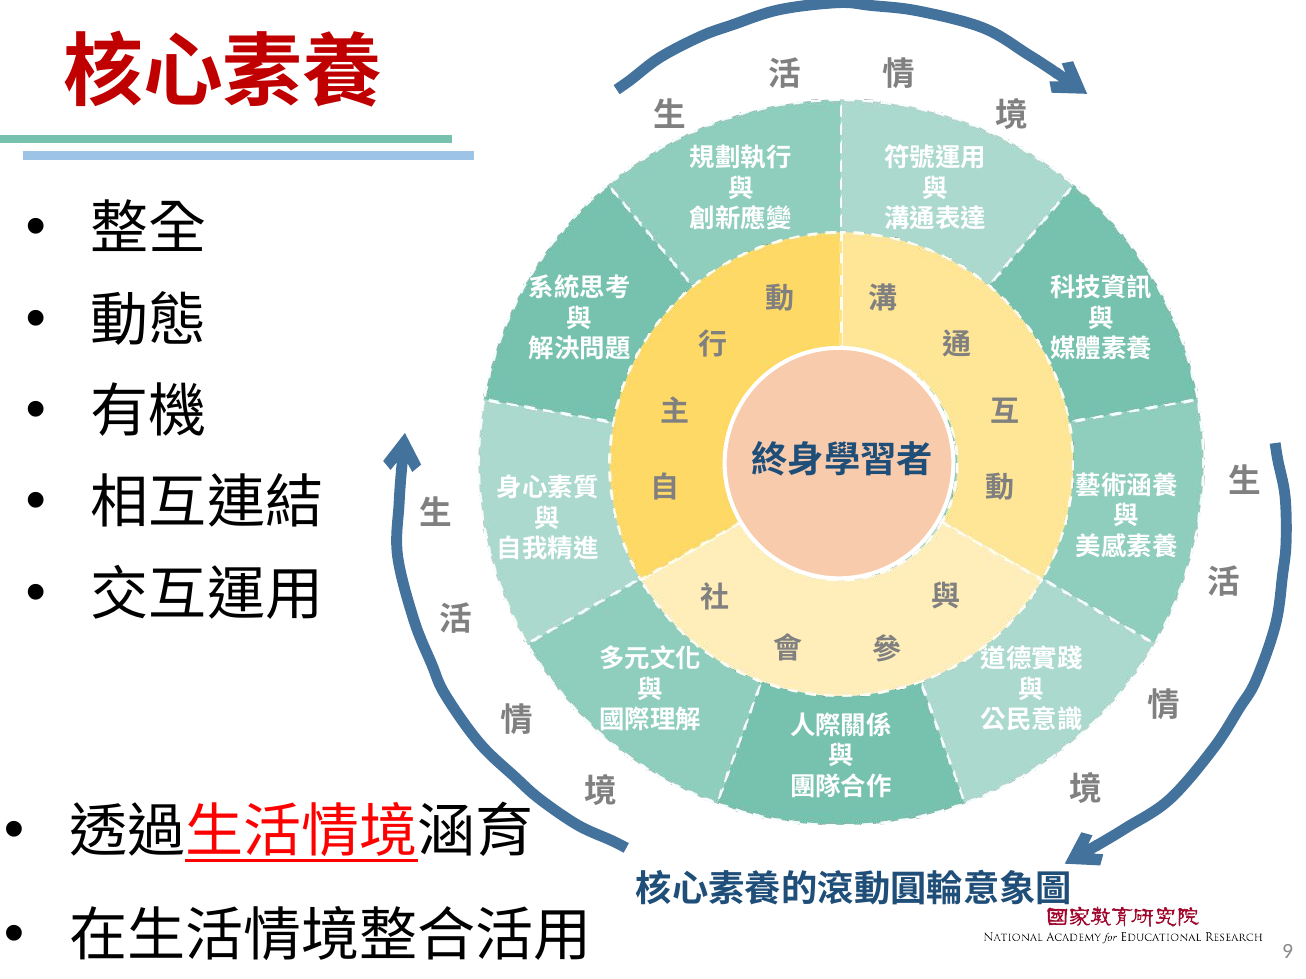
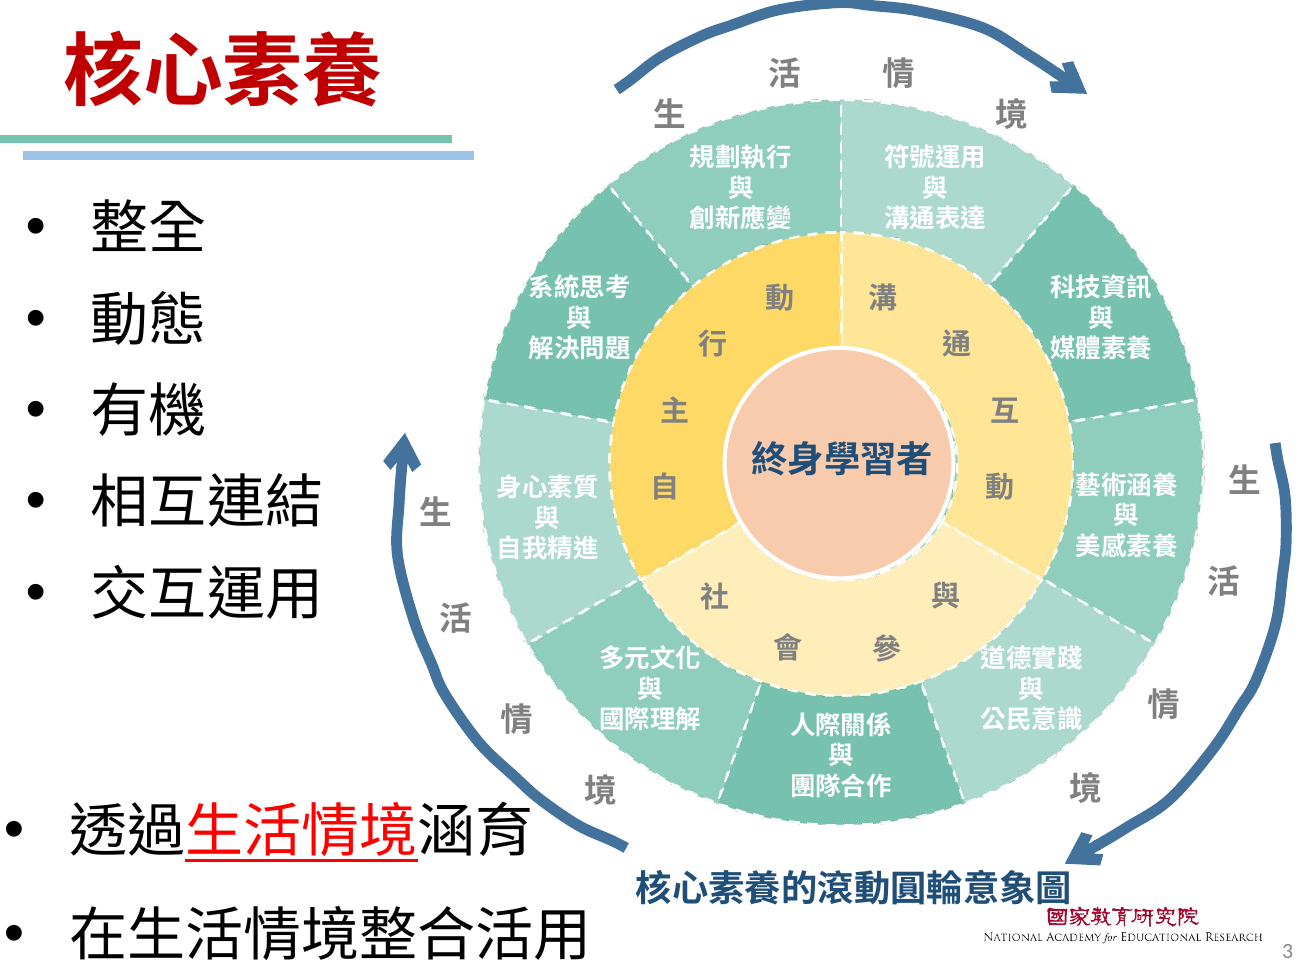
9: 9 -> 3
